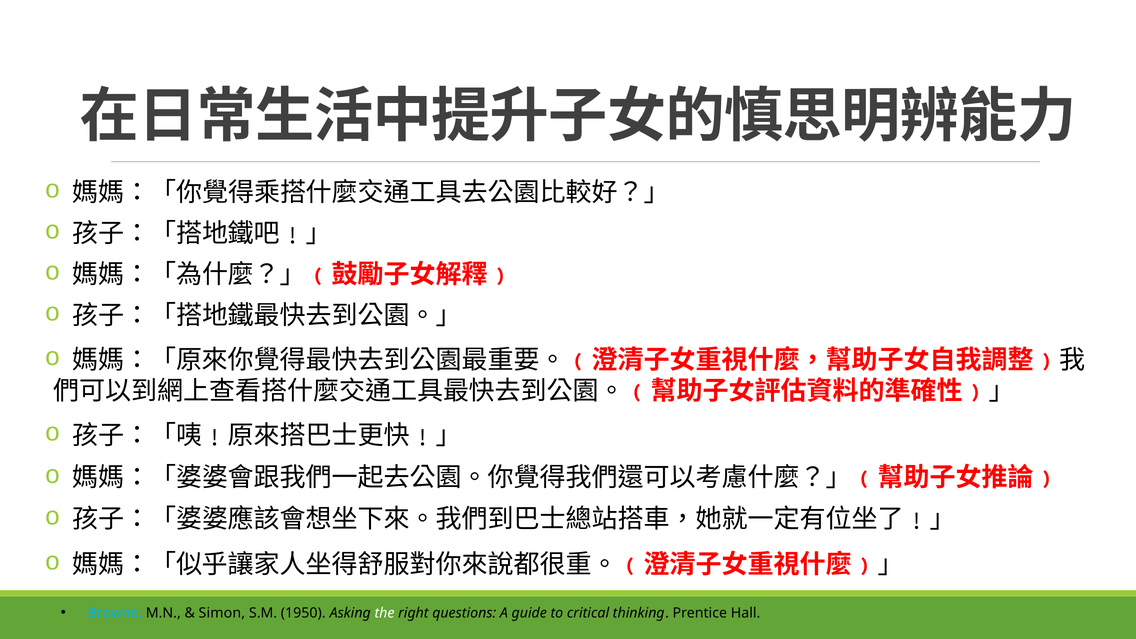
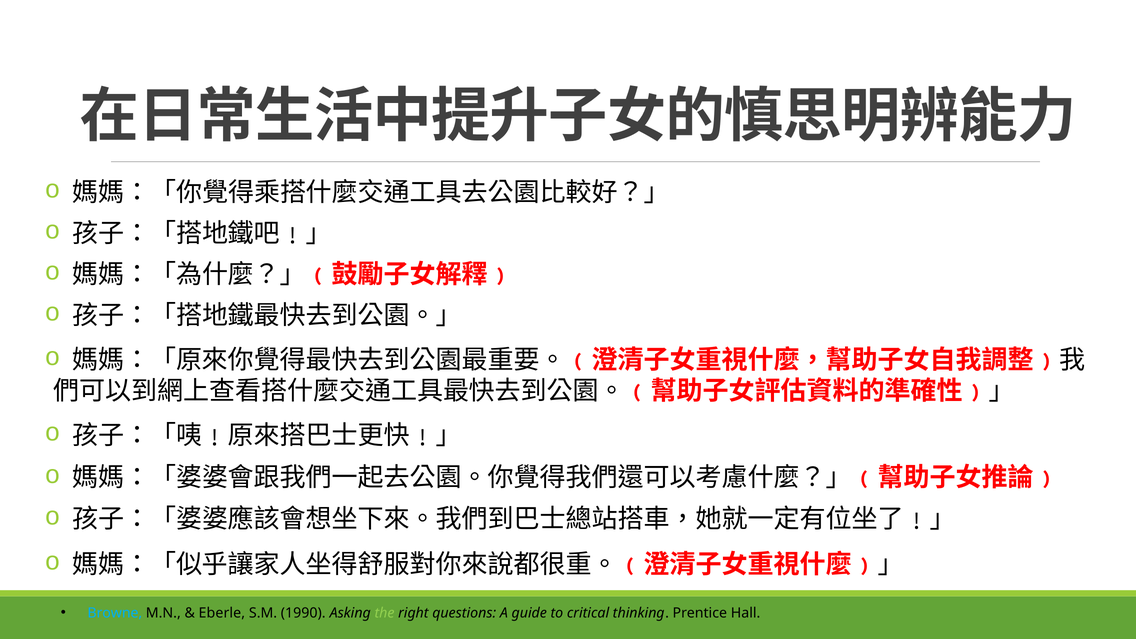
Simon: Simon -> Eberle
1950: 1950 -> 1990
the colour: white -> light green
